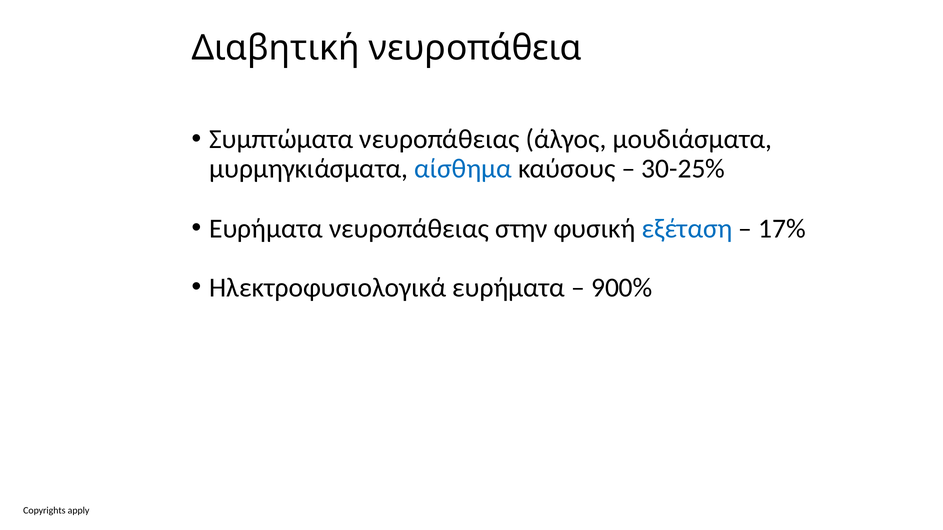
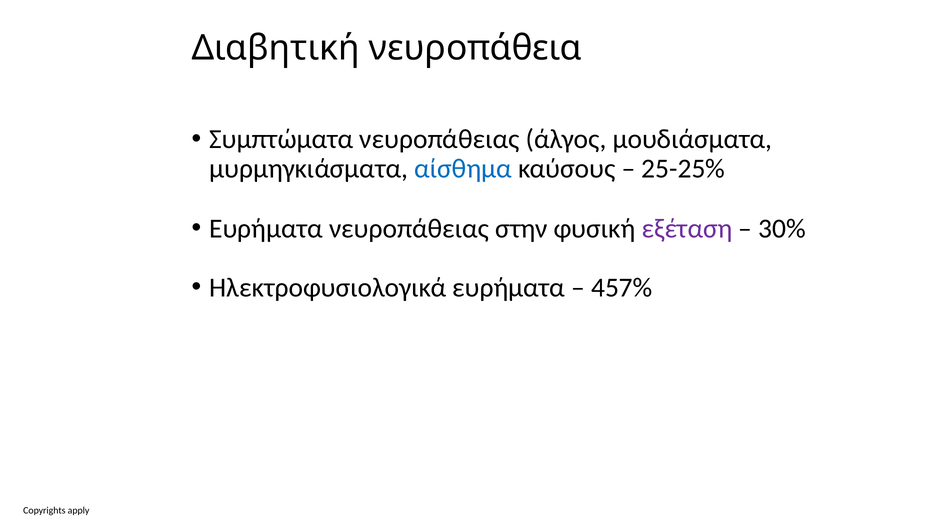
30-25%: 30-25% -> 25-25%
εξέταση colour: blue -> purple
17%: 17% -> 30%
900%: 900% -> 457%
